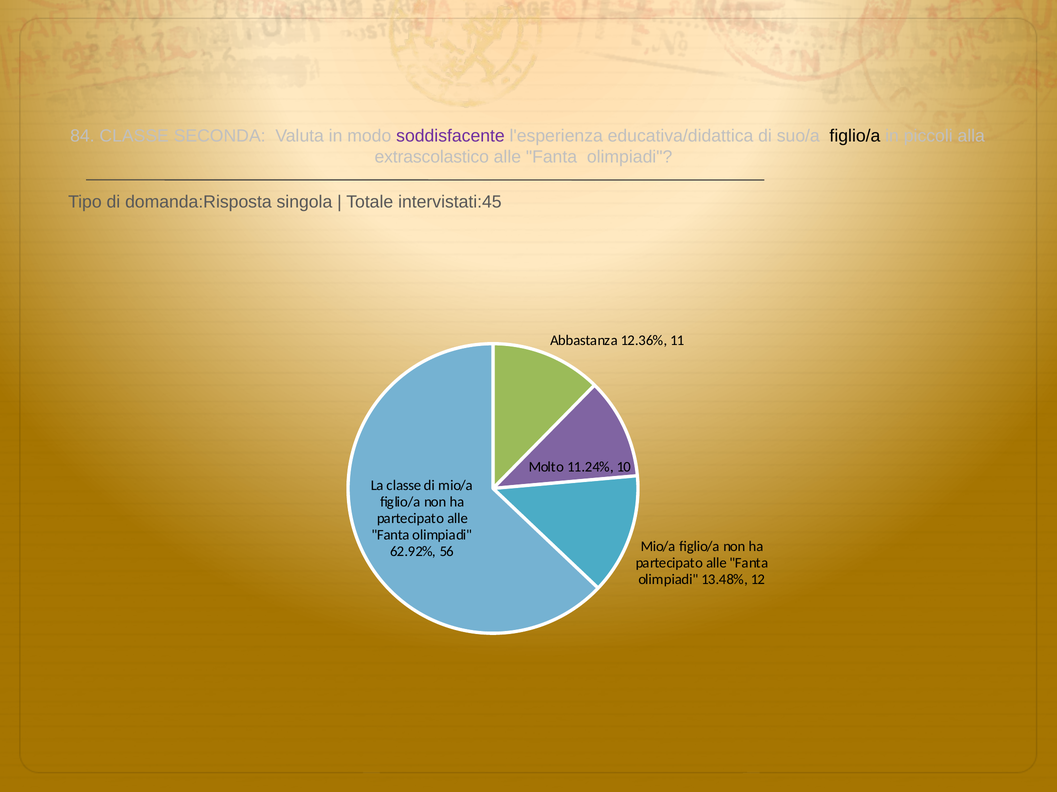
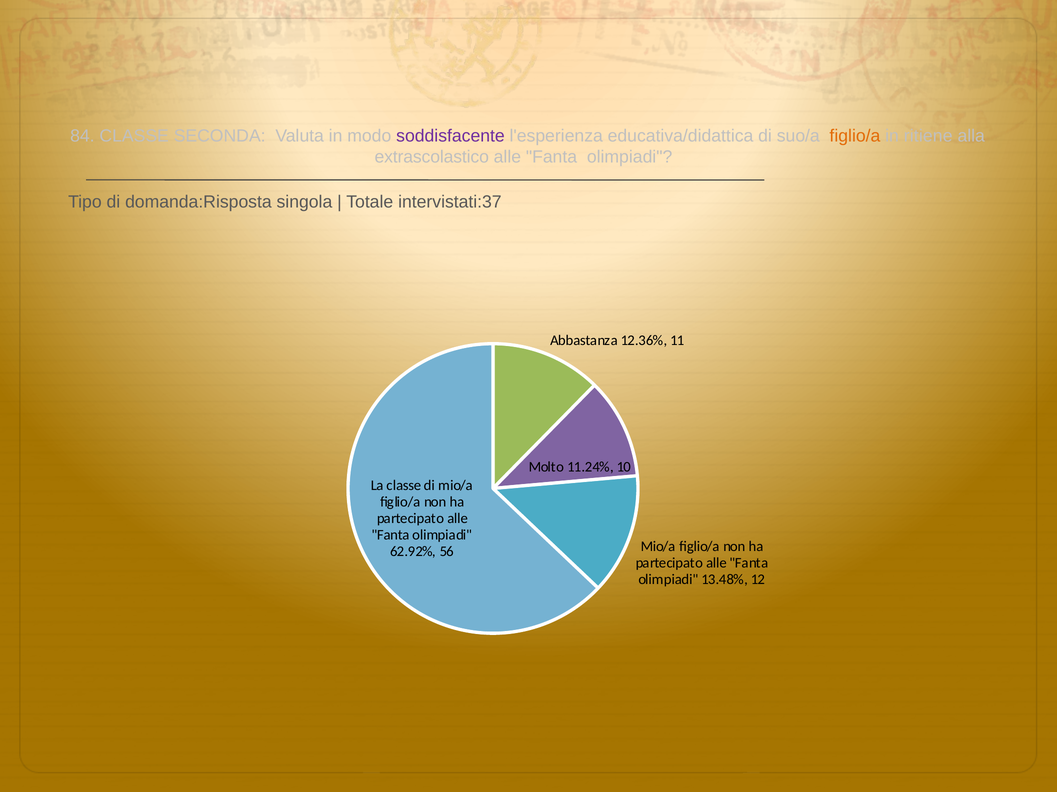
figlio/a at (855, 136) colour: black -> orange
piccoli: piccoli -> ritiene
intervistati:45: intervistati:45 -> intervistati:37
